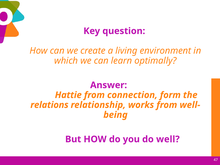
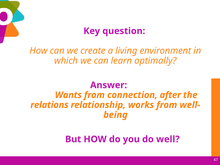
Hattie: Hattie -> Wants
form: form -> after
